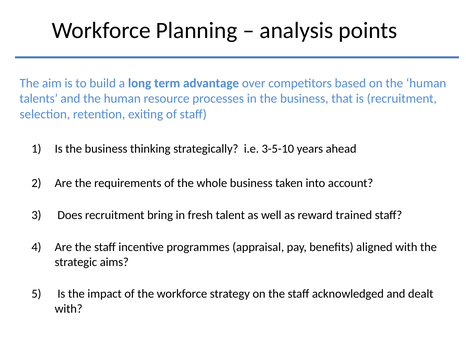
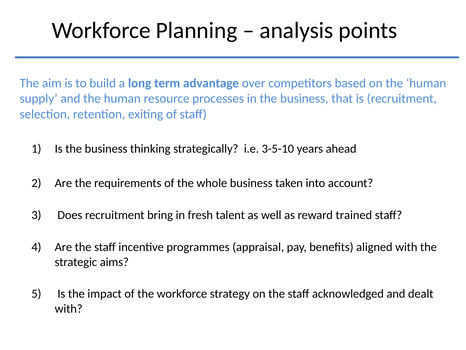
talents: talents -> supply
